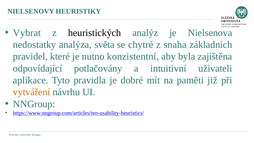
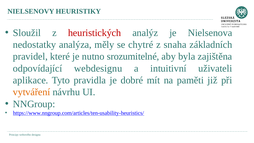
Vybrat: Vybrat -> Sloužil
heuristických colour: black -> red
světa: světa -> měly
konzistentní: konzistentní -> srozumitelné
potlačovány: potlačovány -> webdesignu
